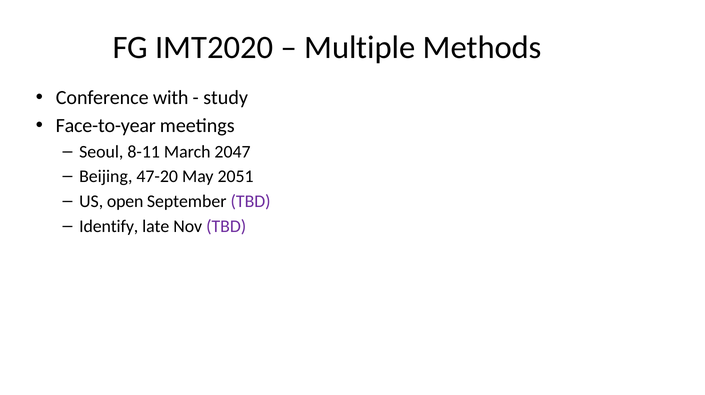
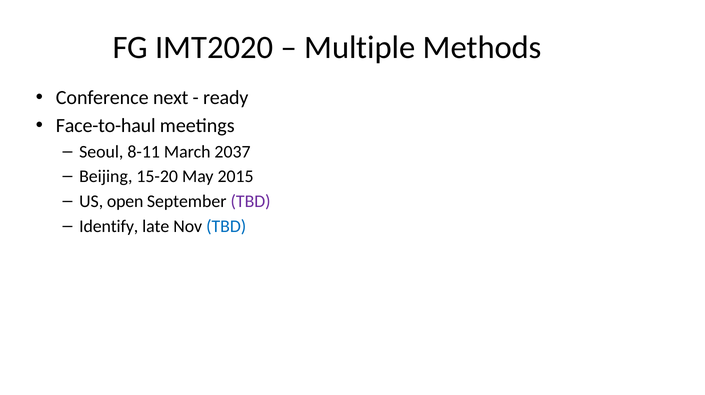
with: with -> next
study: study -> ready
Face-to-year: Face-to-year -> Face-to-haul
2047: 2047 -> 2037
47-20: 47-20 -> 15-20
2051: 2051 -> 2015
TBD at (226, 226) colour: purple -> blue
